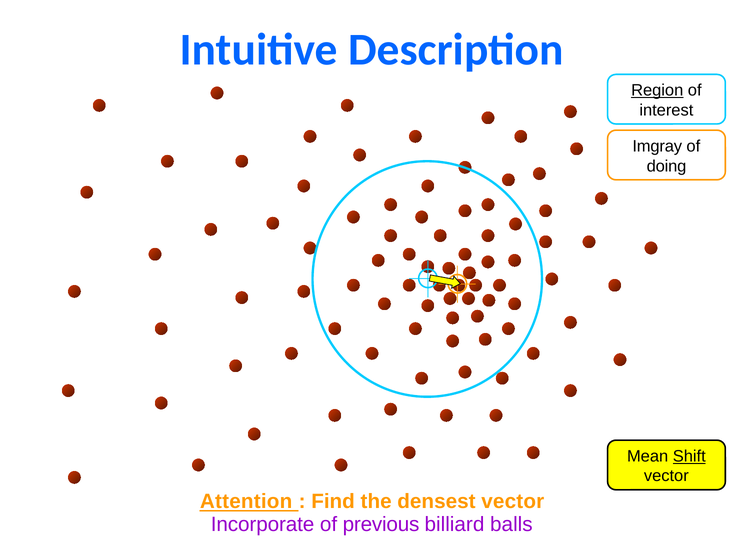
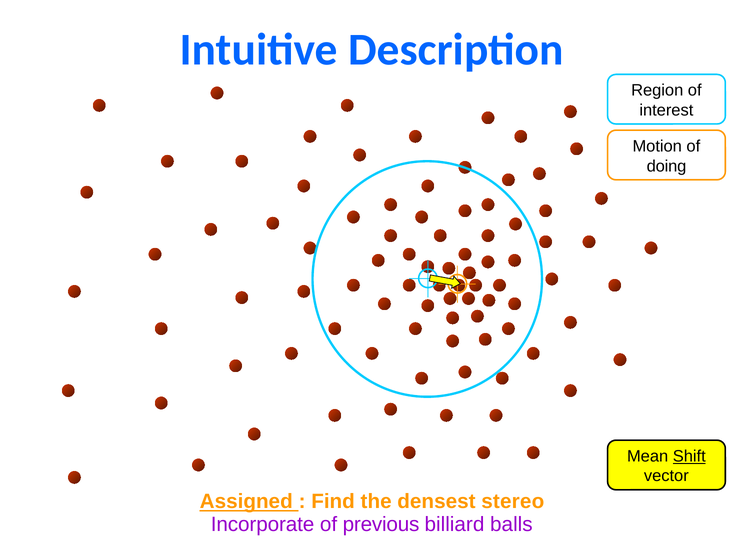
Region underline: present -> none
Imgray: Imgray -> Motion
Attention: Attention -> Assigned
densest vector: vector -> stereo
